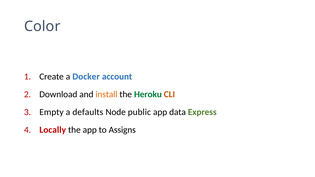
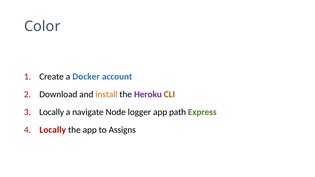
Heroku colour: green -> purple
Empty at (51, 112): Empty -> Locally
defaults: defaults -> navigate
public: public -> logger
data: data -> path
